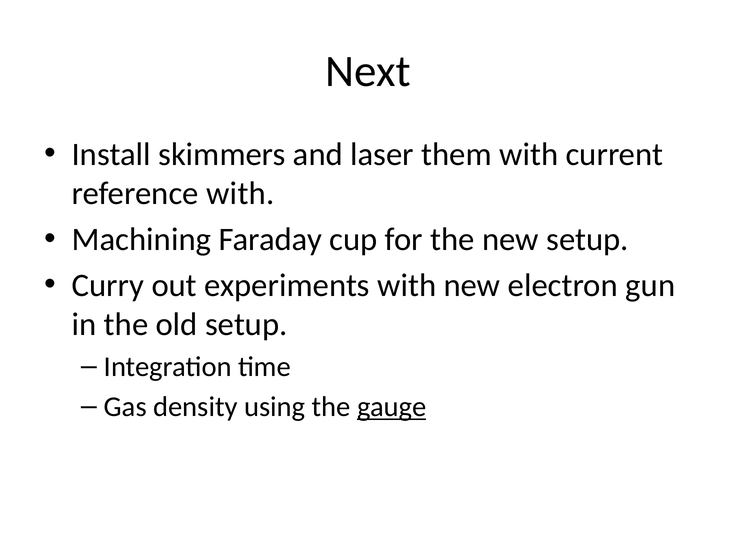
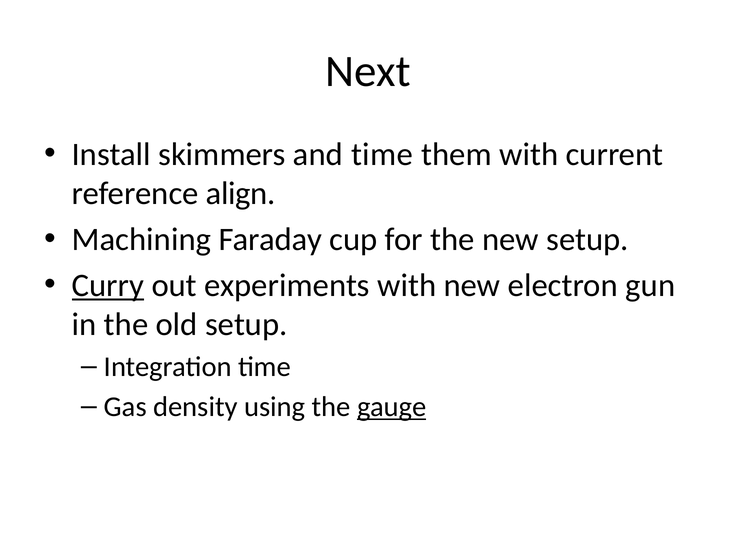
and laser: laser -> time
reference with: with -> align
Curry underline: none -> present
